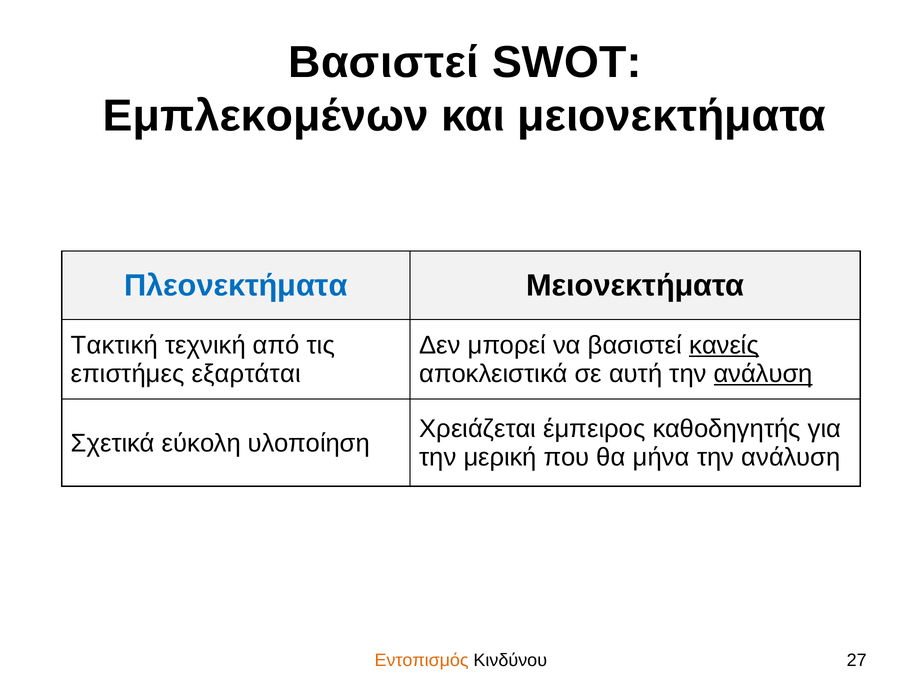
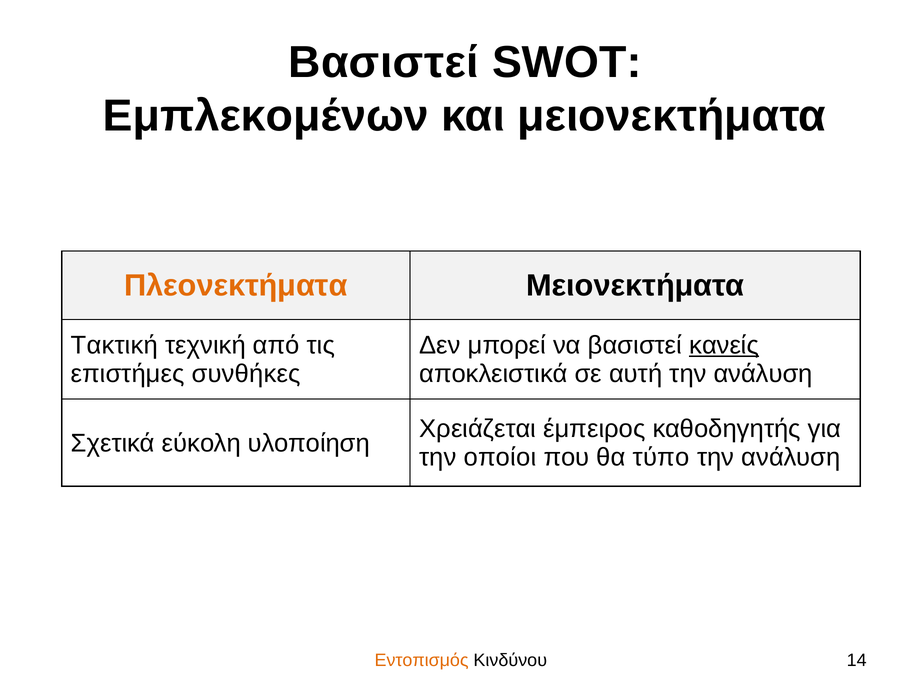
Πλεονεκτήματα colour: blue -> orange
εξαρτάται: εξαρτάται -> συνθήκες
ανάλυση at (763, 374) underline: present -> none
μερική: μερική -> οποίοι
μήνα: μήνα -> τύπο
27: 27 -> 14
